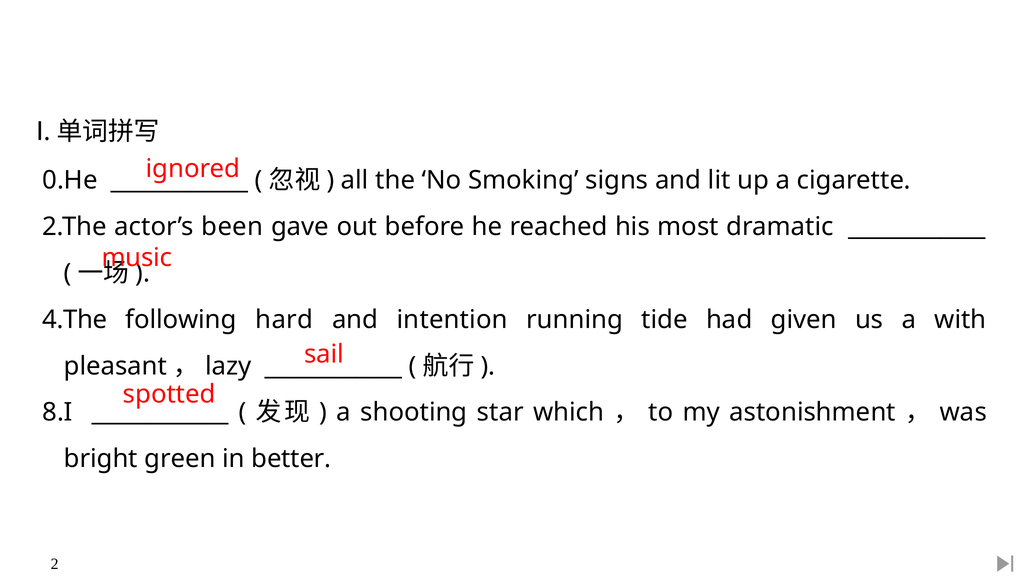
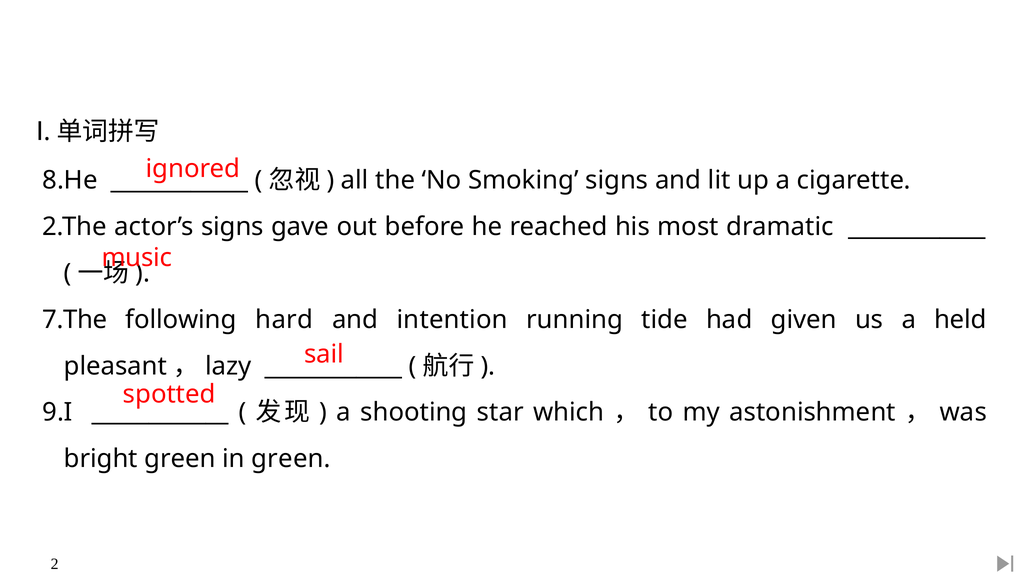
0.He: 0.He -> 8.He
actor’s been: been -> signs
4.The: 4.The -> 7.The
with: with -> held
8.I: 8.I -> 9.I
in better: better -> green
